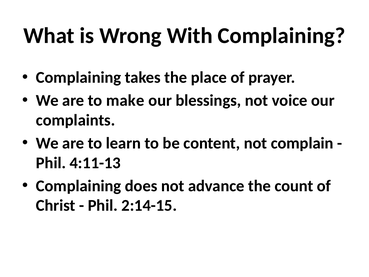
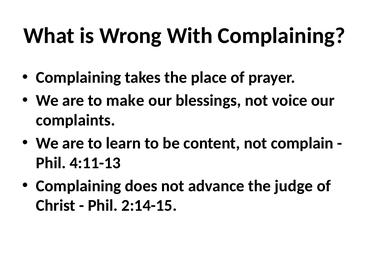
count: count -> judge
